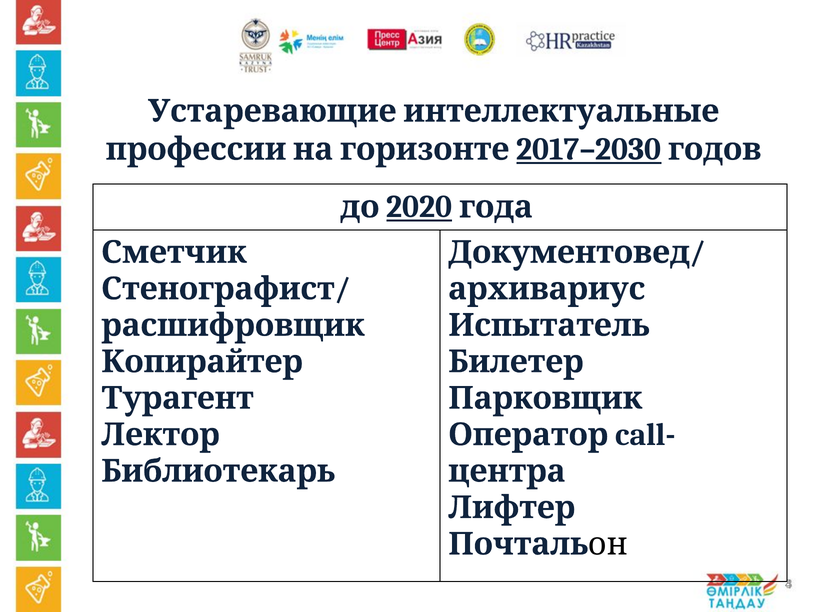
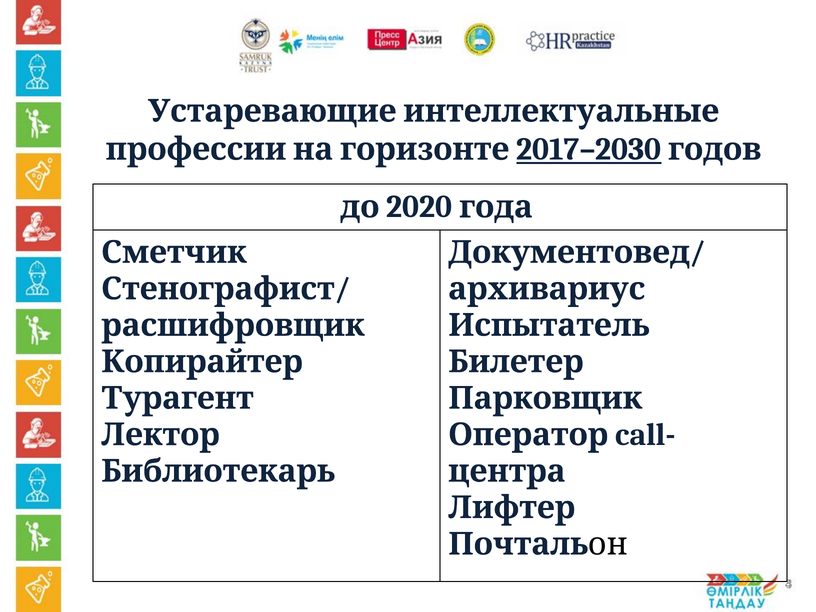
2020 underline: present -> none
